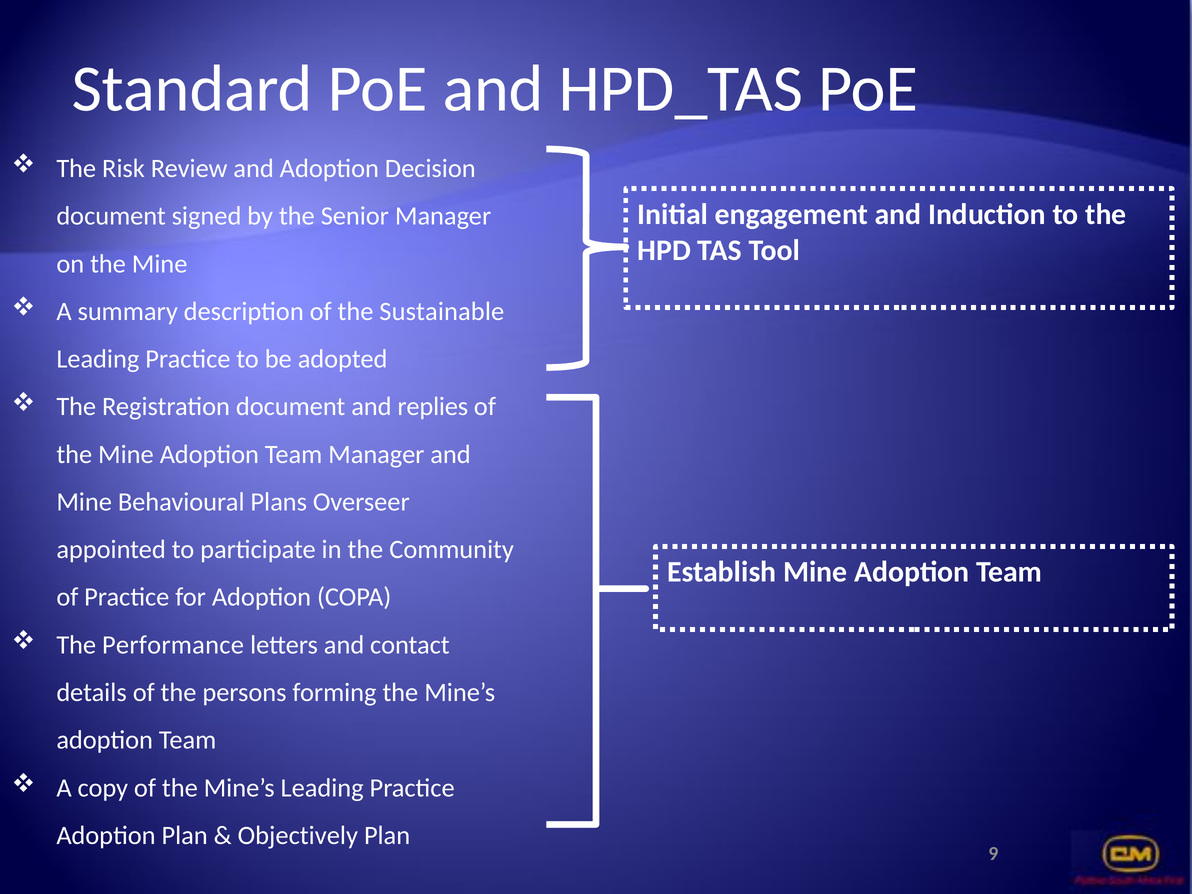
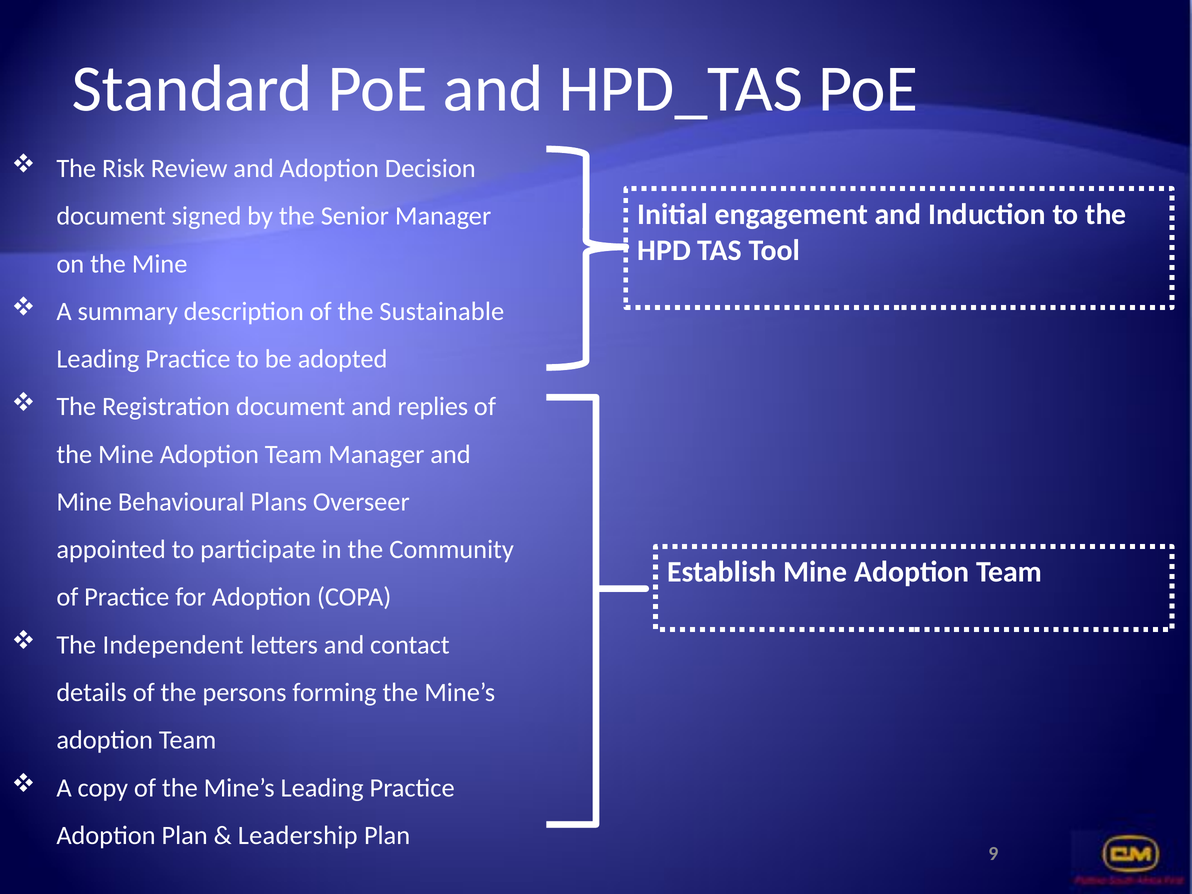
Performance: Performance -> Independent
Objectively at (298, 835): Objectively -> Leadership
